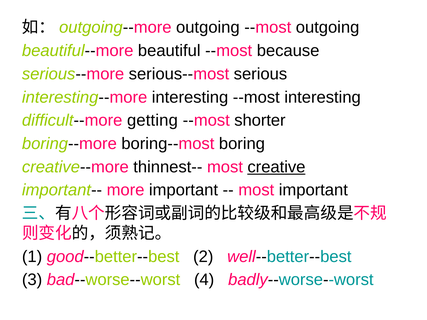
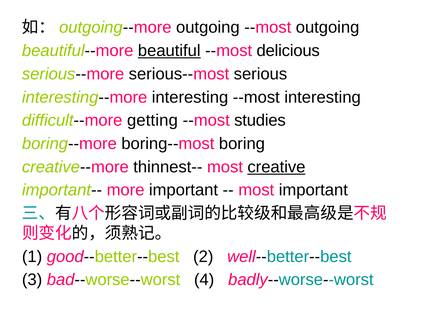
beautiful underline: none -> present
because: because -> delicious
shorter: shorter -> studies
